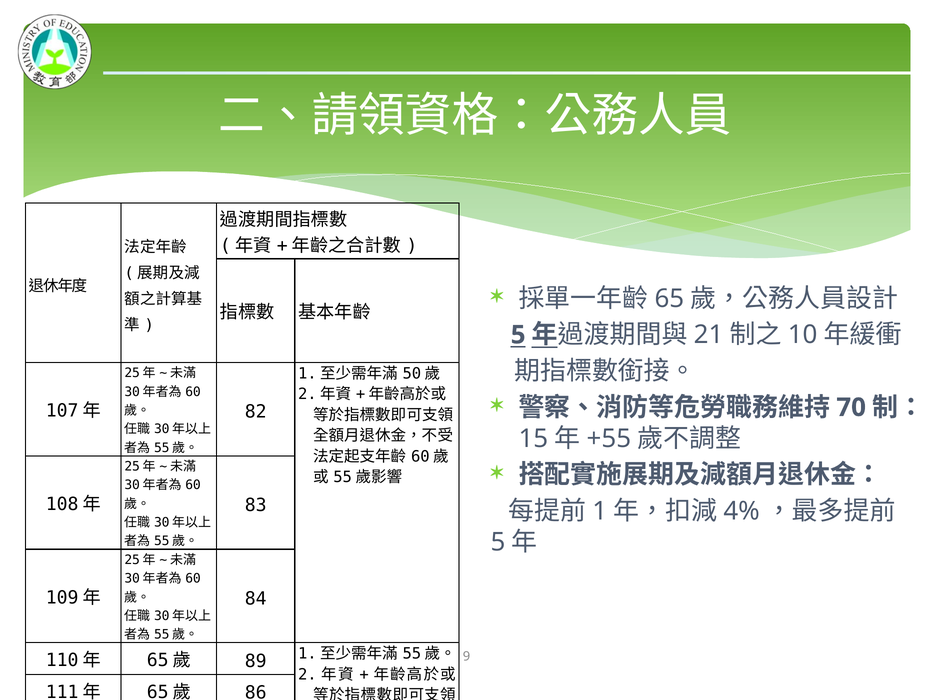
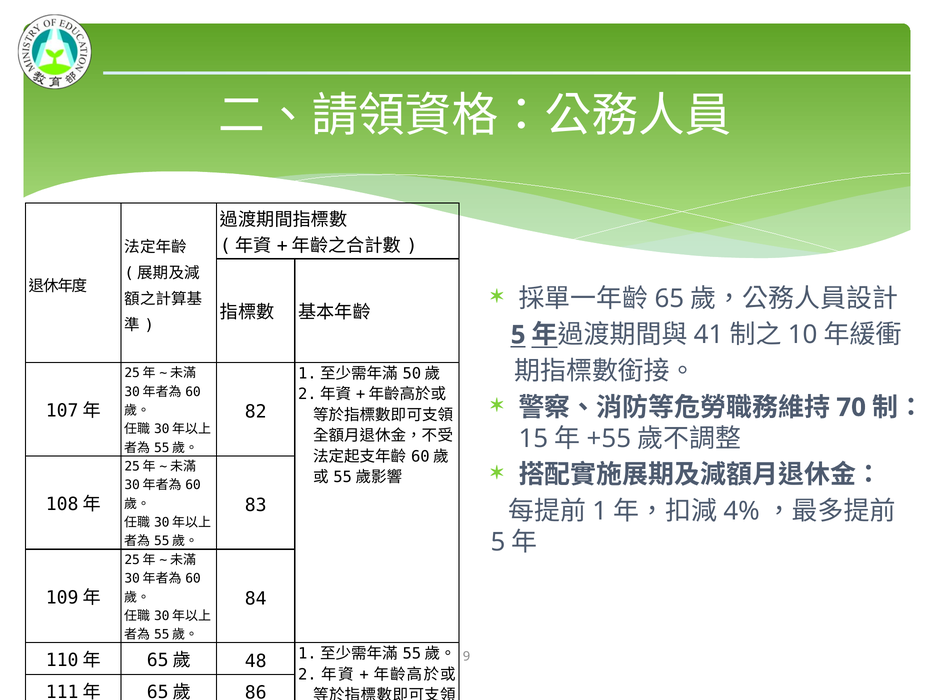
21: 21 -> 41
89 at (256, 661): 89 -> 48
